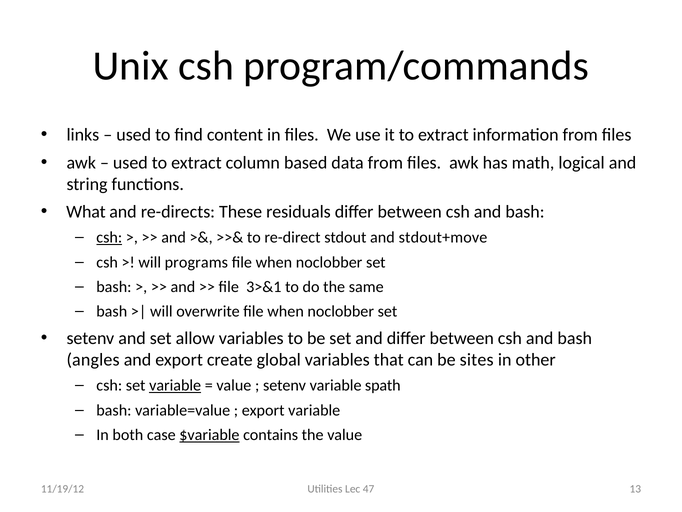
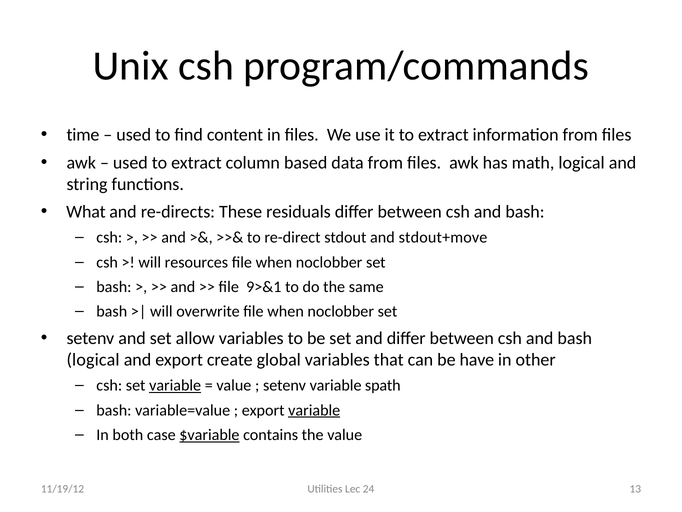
links: links -> time
csh at (109, 237) underline: present -> none
programs: programs -> resources
3>&1: 3>&1 -> 9>&1
angles at (93, 360): angles -> logical
sites: sites -> have
variable at (314, 410) underline: none -> present
47: 47 -> 24
